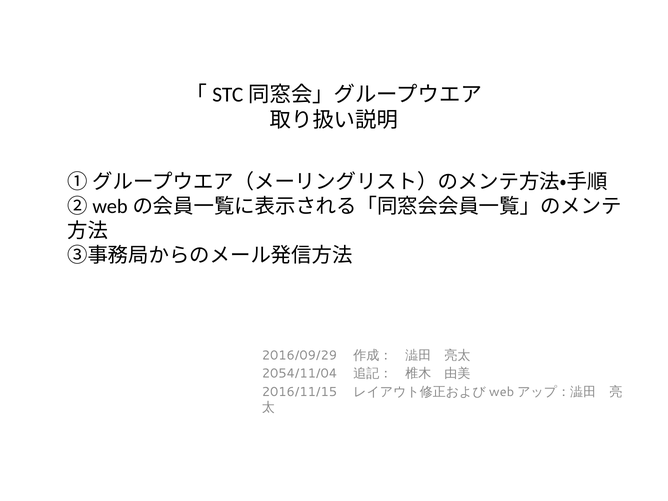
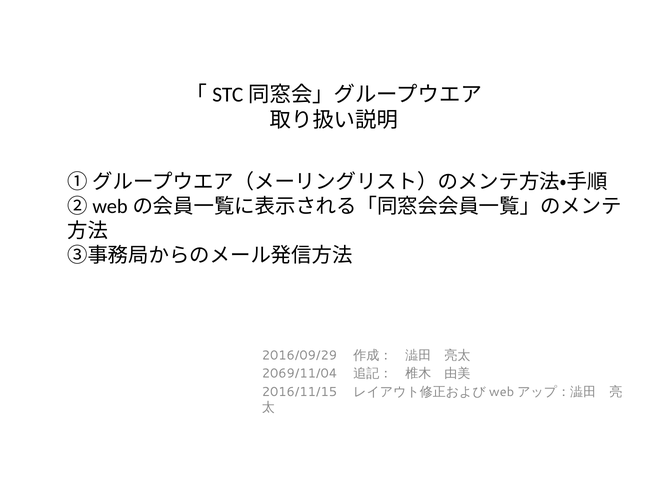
2054/11/04: 2054/11/04 -> 2069/11/04
